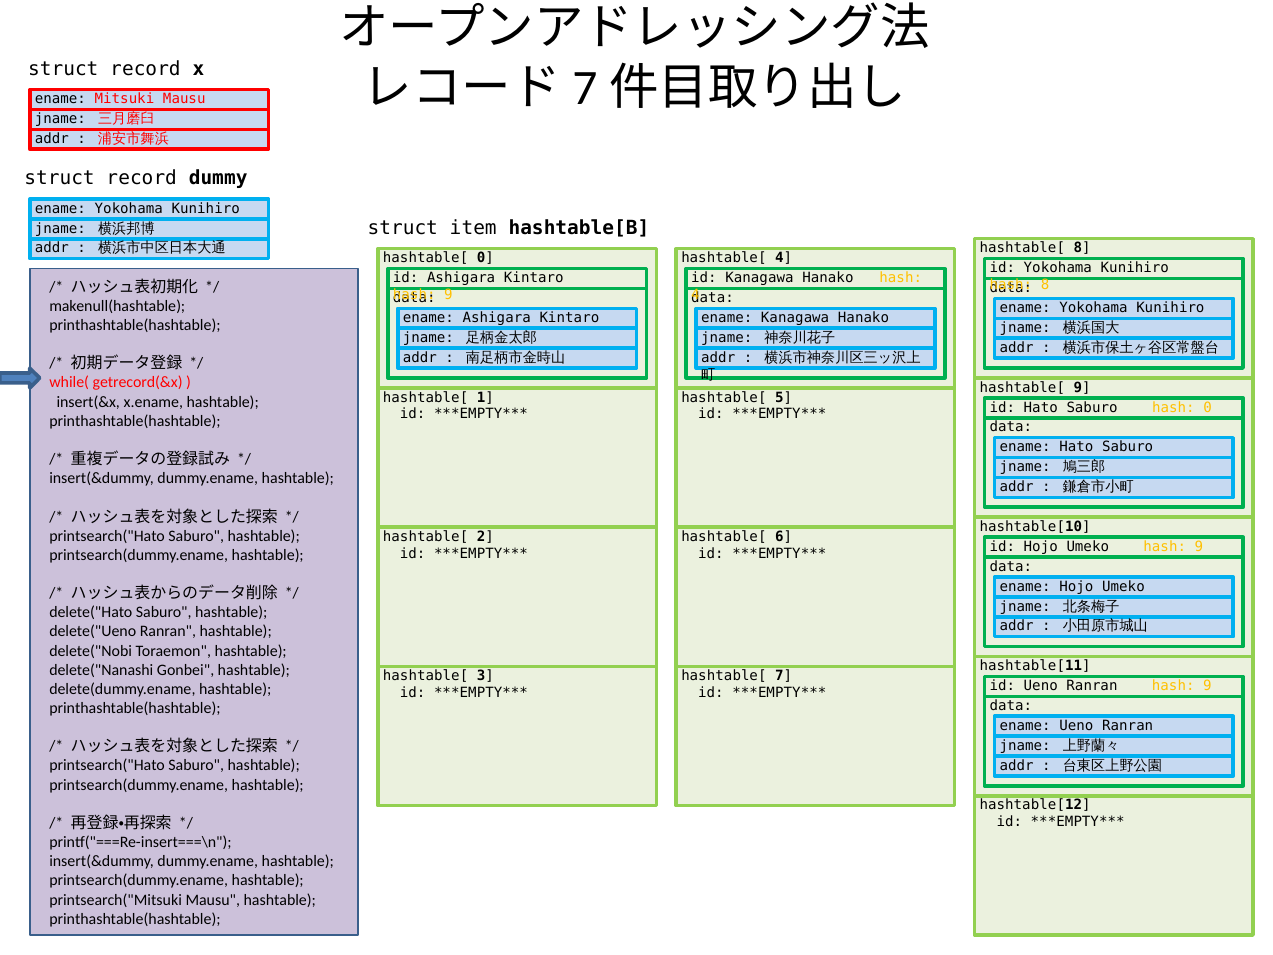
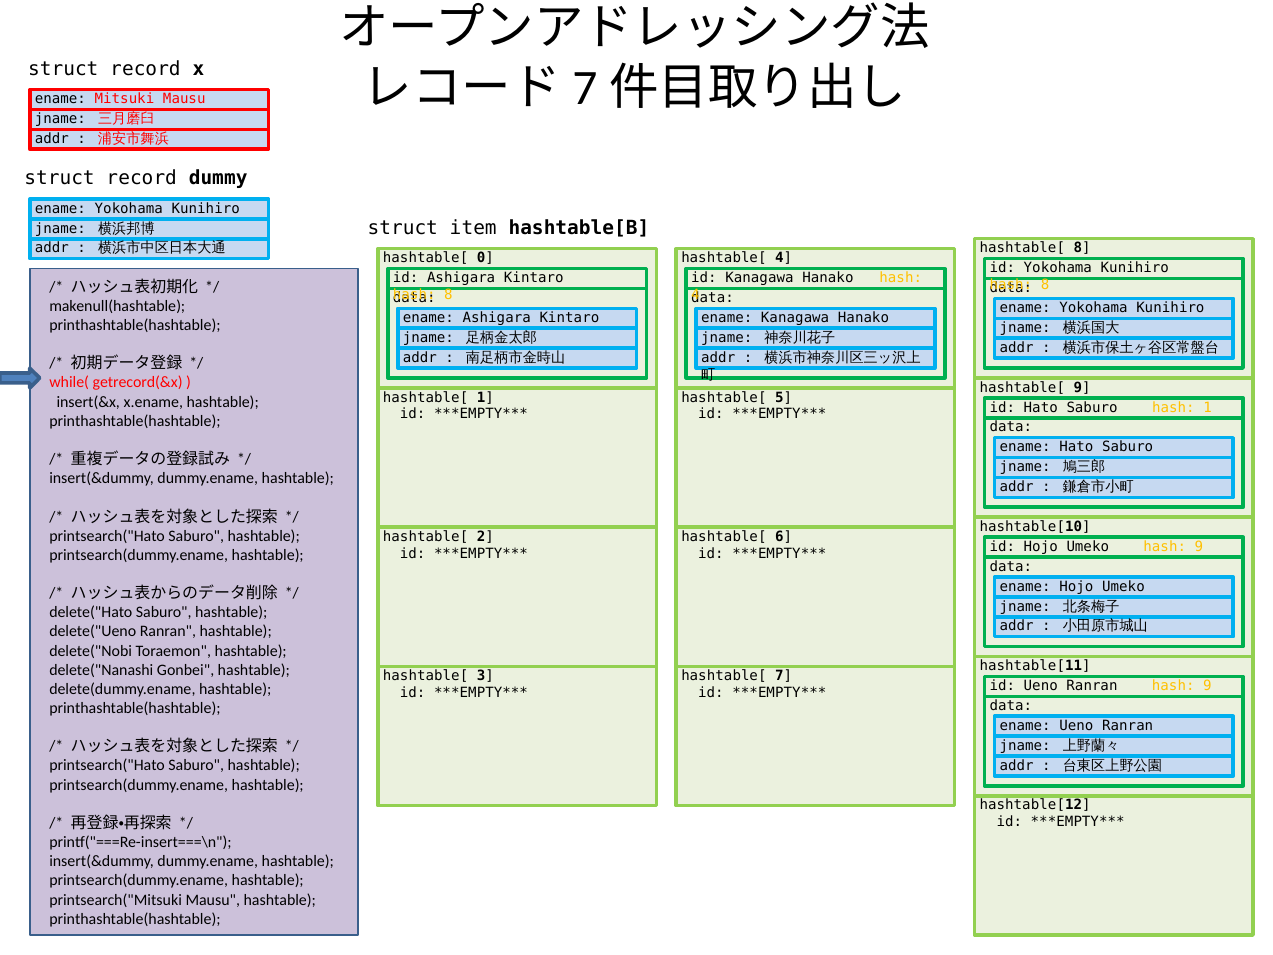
9 at (448, 295): 9 -> 8
hash 0: 0 -> 1
